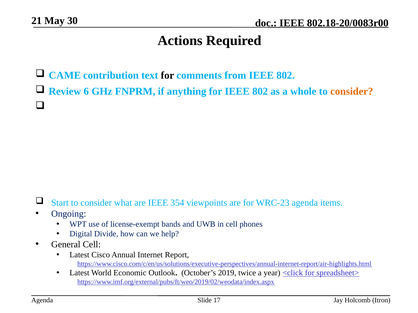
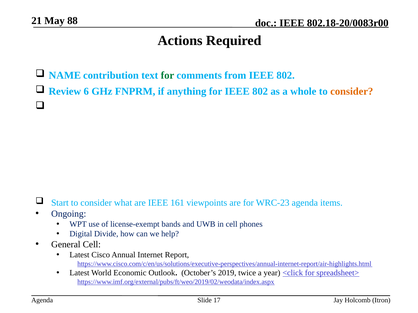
30: 30 -> 88
CAME: CAME -> NAME
for at (167, 76) colour: black -> green
354: 354 -> 161
